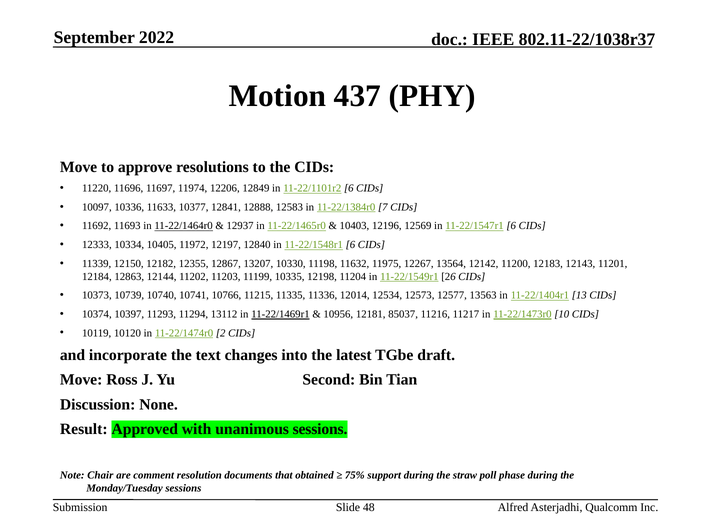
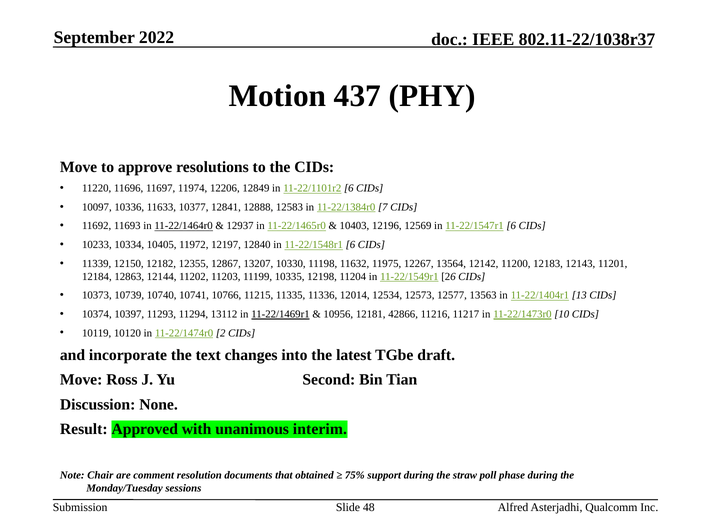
12333: 12333 -> 10233
85037: 85037 -> 42866
unanimous sessions: sessions -> interim
